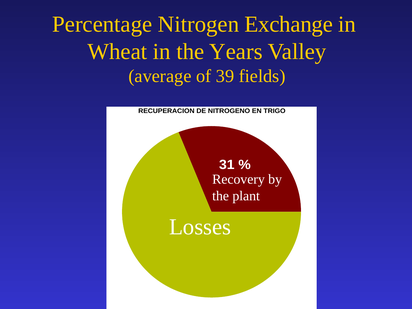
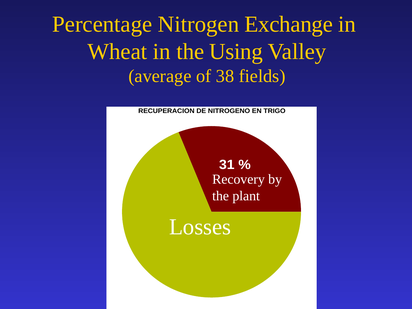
Years: Years -> Using
39: 39 -> 38
